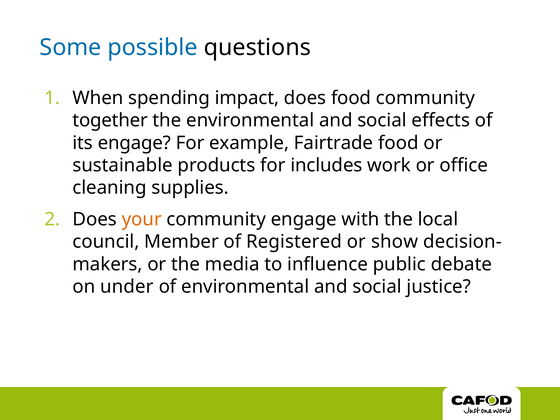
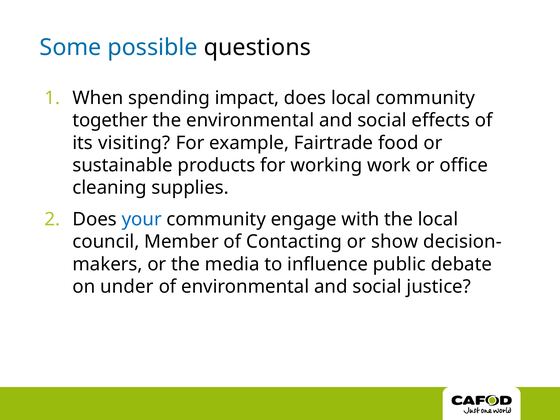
does food: food -> local
its engage: engage -> visiting
includes: includes -> working
your colour: orange -> blue
Registered: Registered -> Contacting
